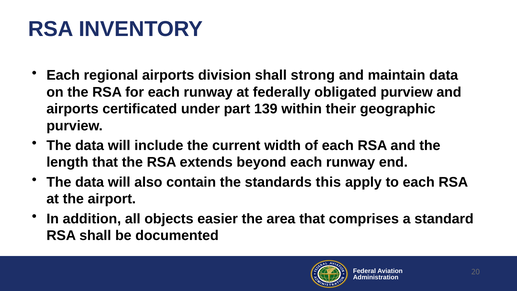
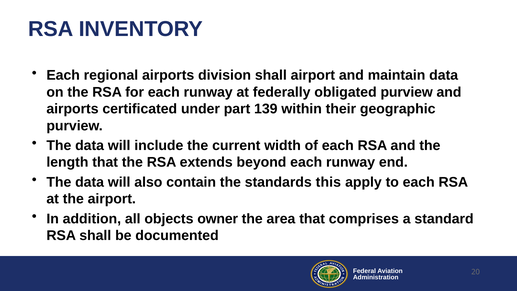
shall strong: strong -> airport
easier: easier -> owner
